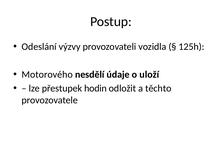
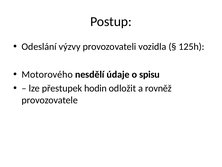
uloží: uloží -> spisu
těchto: těchto -> rovněž
